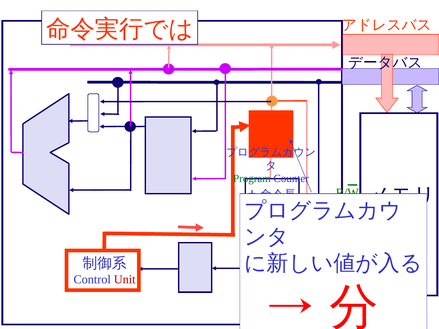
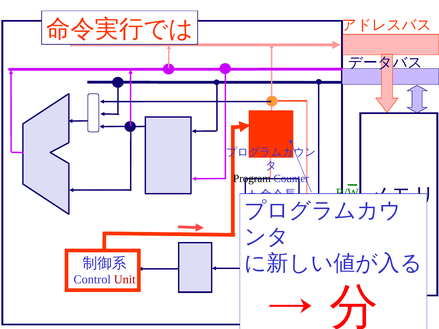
Program colour: green -> black
